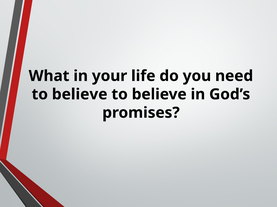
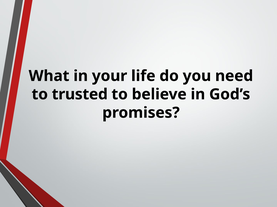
believe at (80, 95): believe -> trusted
